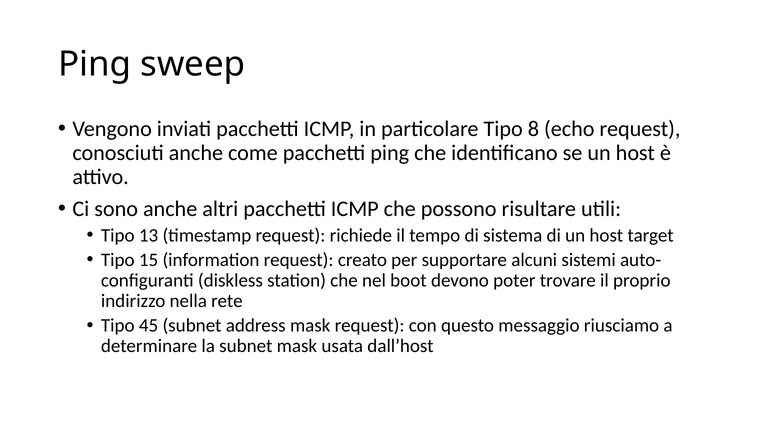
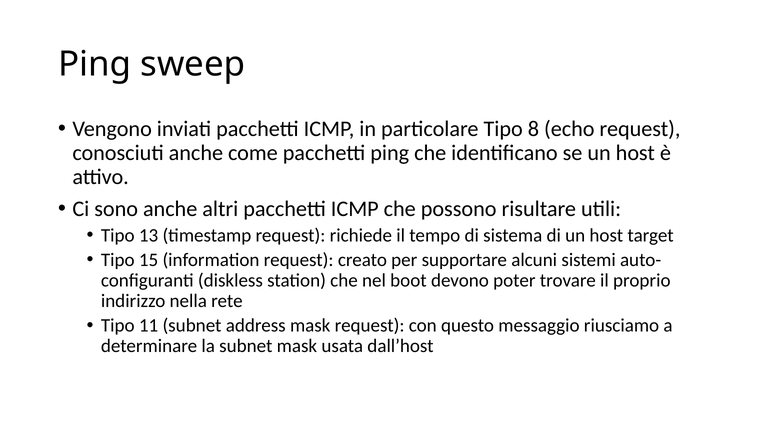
45: 45 -> 11
